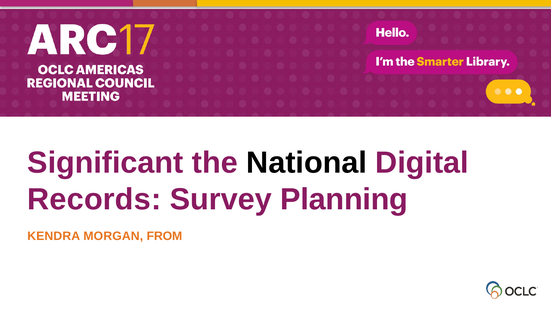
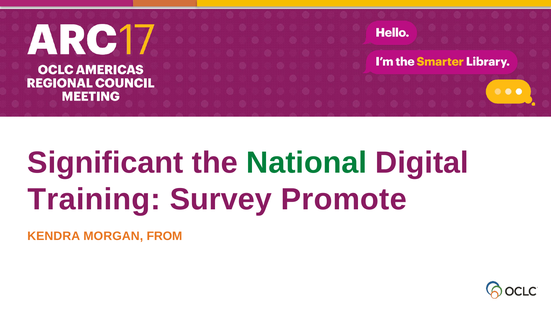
National colour: black -> green
Records: Records -> Training
Planning: Planning -> Promote
